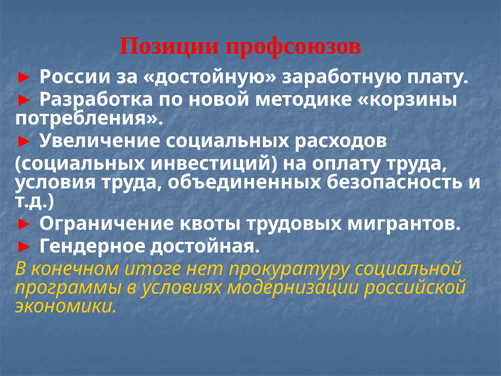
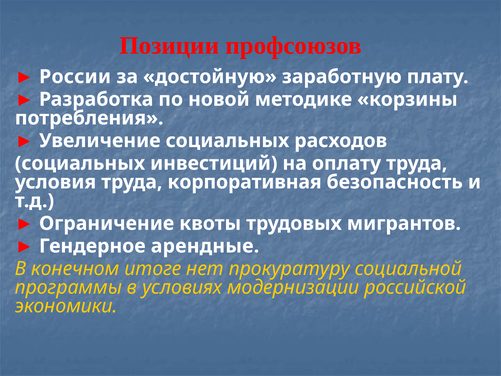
объединенных: объединенных -> корпоративная
достойная: достойная -> арендные
